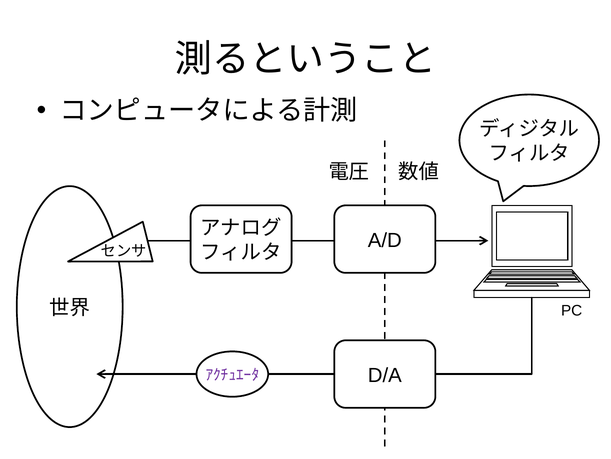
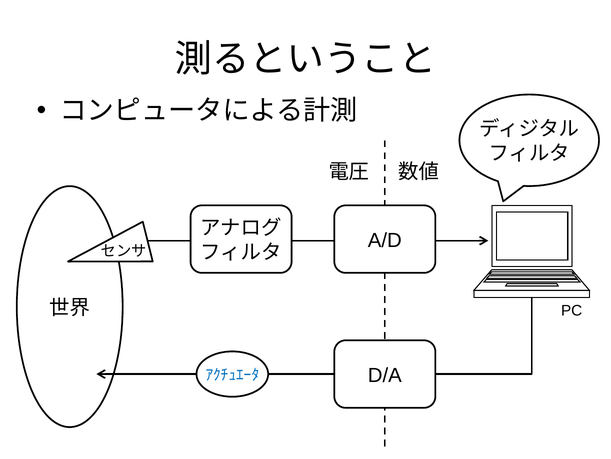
ｱｸﾁｭｴｰﾀ colour: purple -> blue
